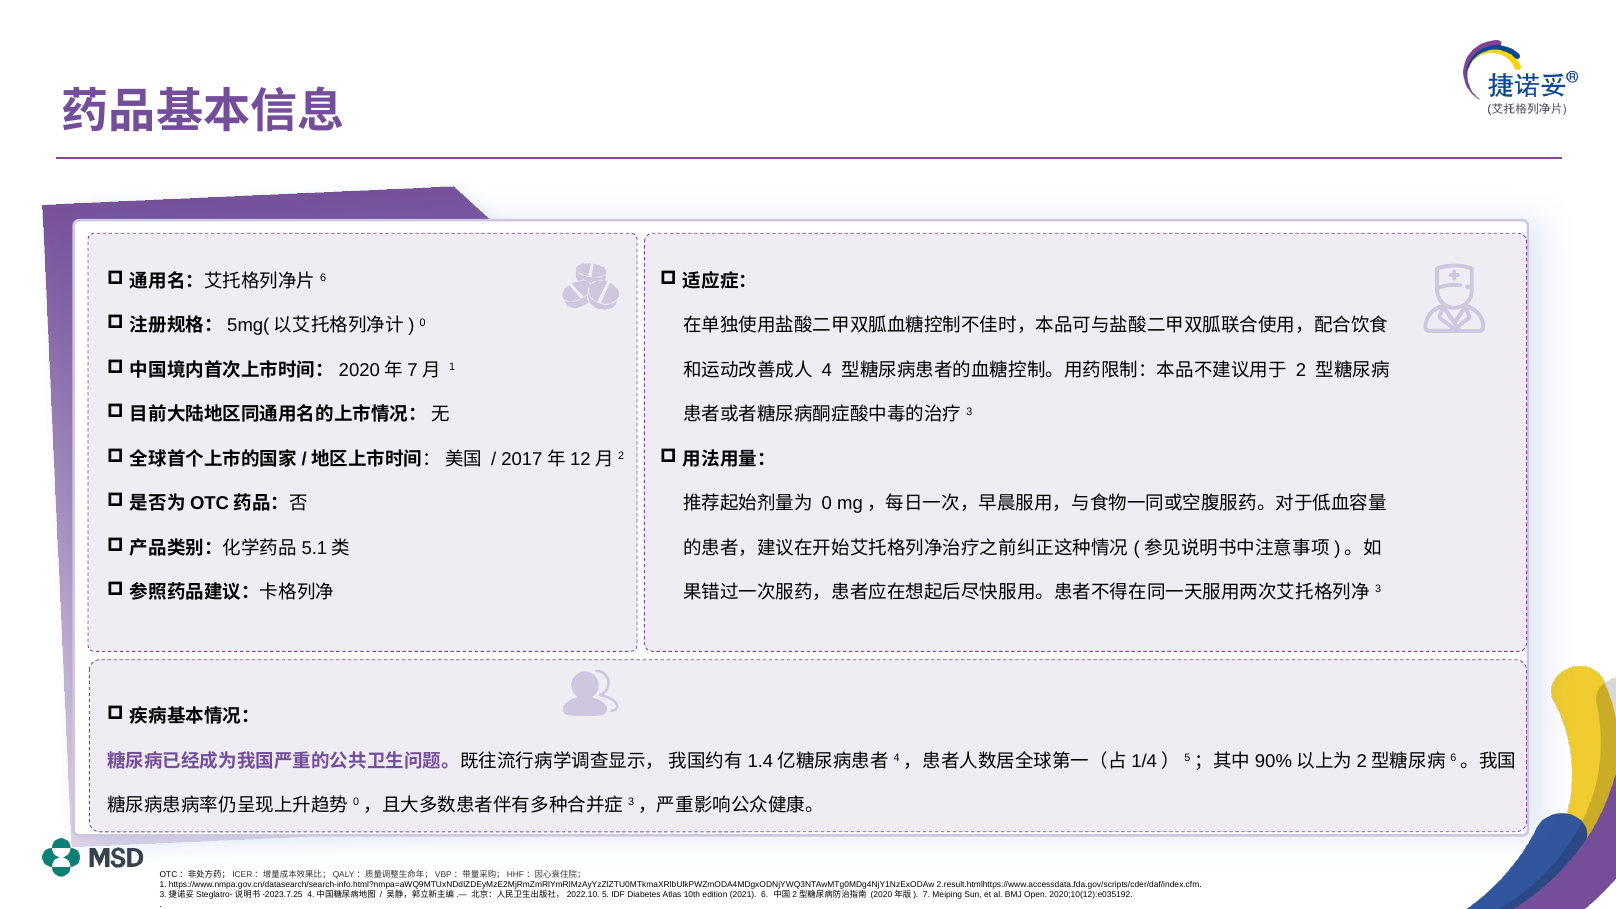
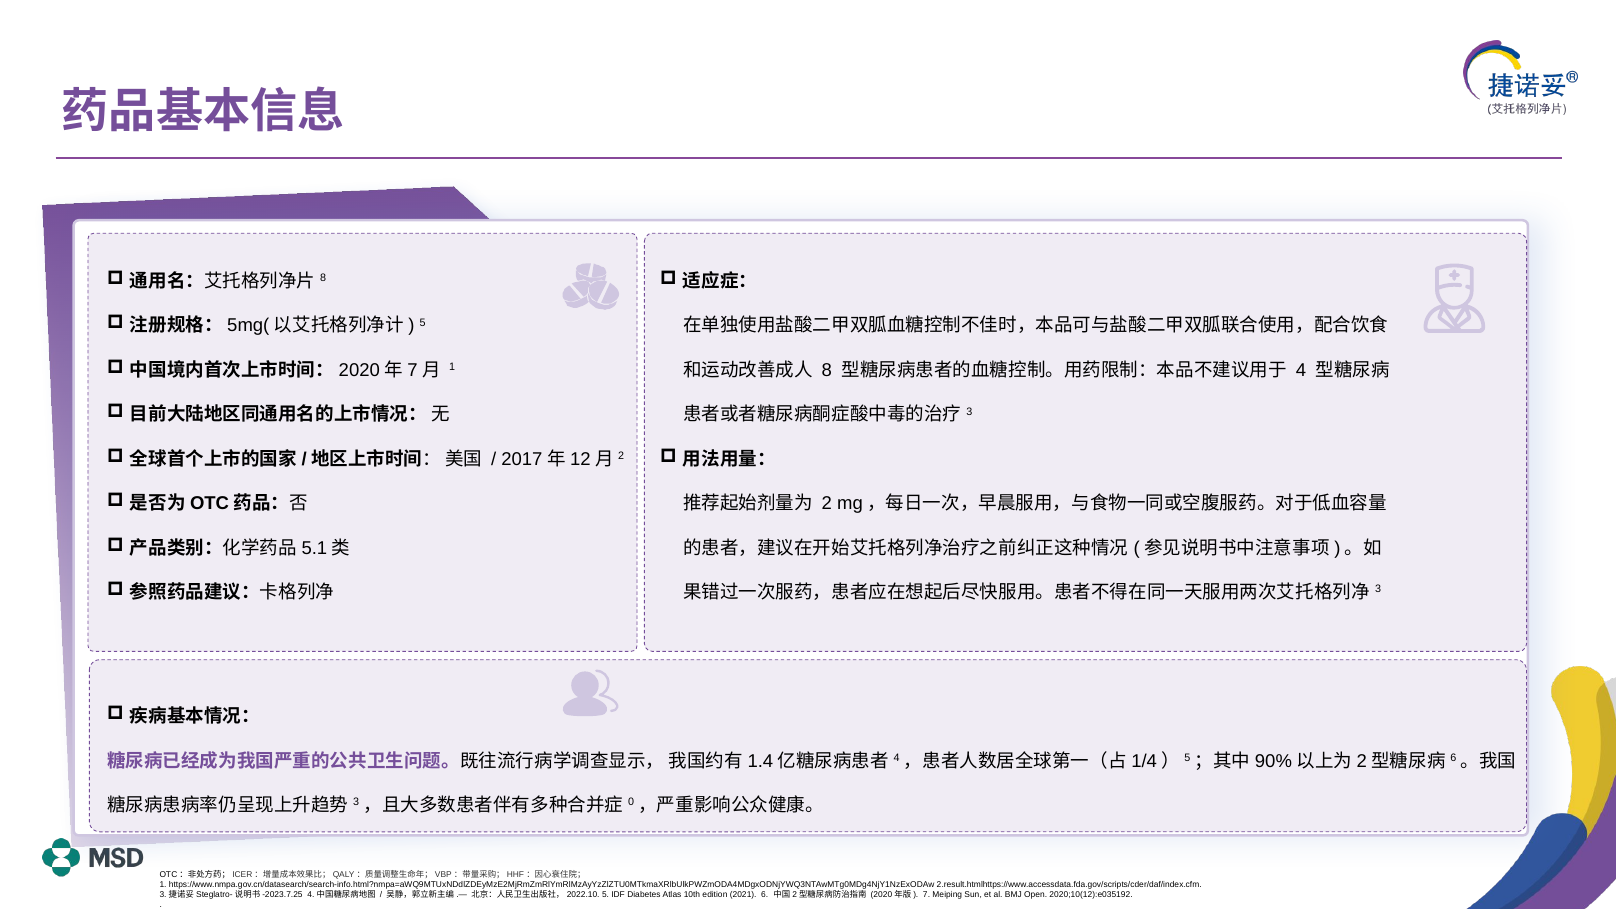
6 at (323, 278): 6 -> 8
0 at (423, 323): 0 -> 5
4 at (827, 370): 4 -> 8
2 at (1301, 370): 2 -> 4
0 at (827, 503): 0 -> 2
0 at (356, 802): 0 -> 3
3 at (631, 802): 3 -> 0
